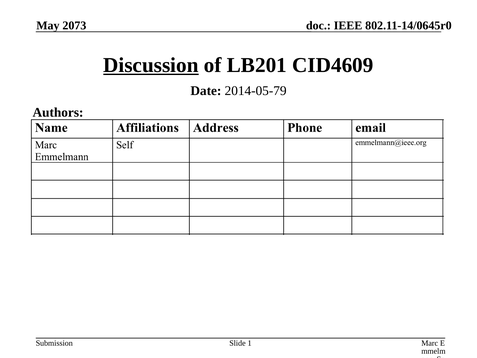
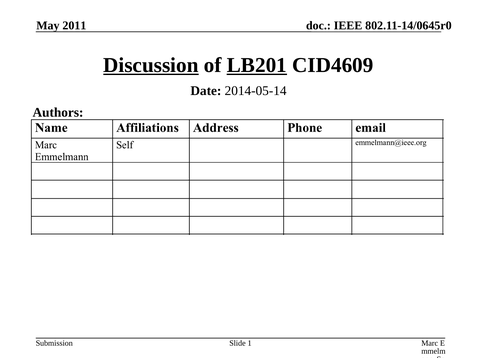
2073: 2073 -> 2011
LB201 underline: none -> present
2014-05-79: 2014-05-79 -> 2014-05-14
